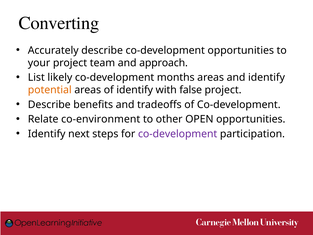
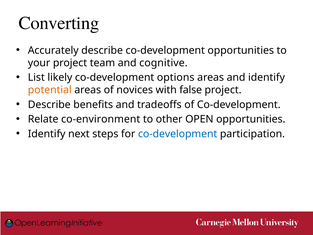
approach: approach -> cognitive
months: months -> options
of identify: identify -> novices
co-development at (178, 134) colour: purple -> blue
